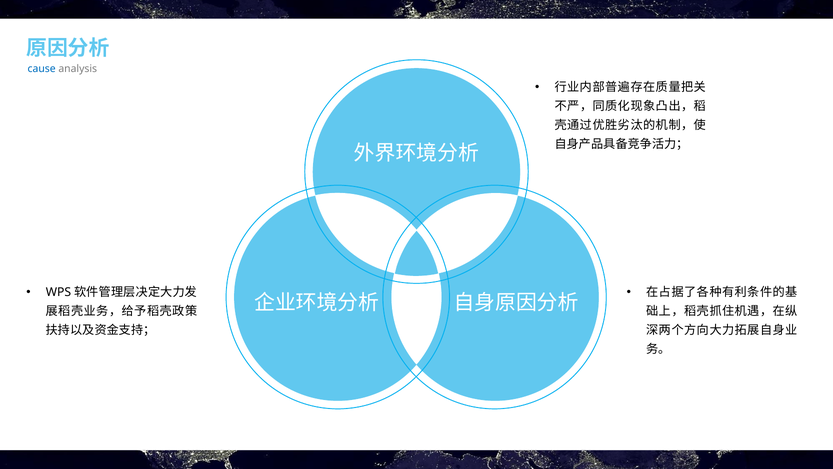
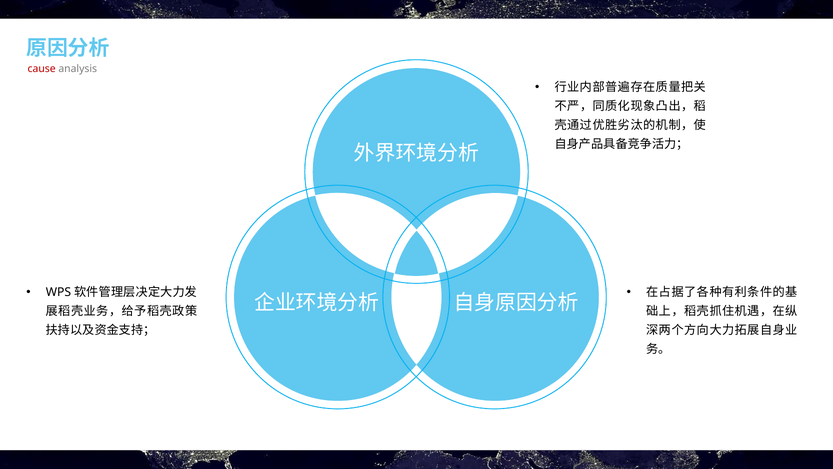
cause colour: blue -> red
